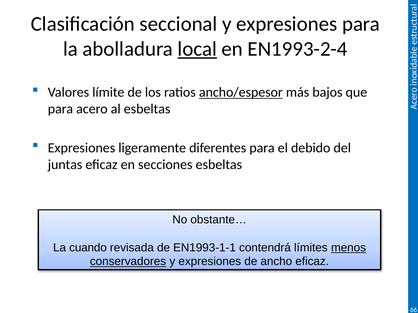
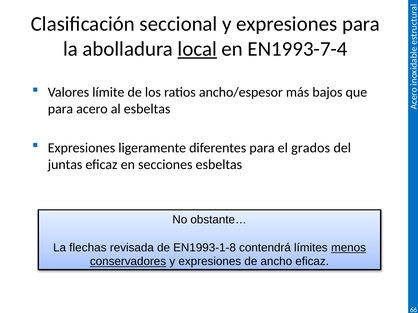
EN1993-2-4: EN1993-2-4 -> EN1993-7-4
ancho/espesor underline: present -> none
debido: debido -> grados
cuando: cuando -> flechas
EN1993-1-1: EN1993-1-1 -> EN1993-1-8
